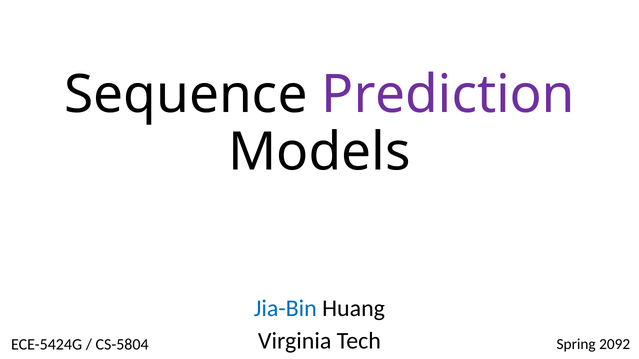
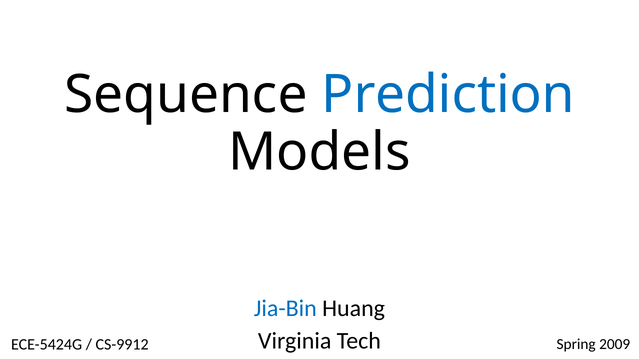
Prediction colour: purple -> blue
2092: 2092 -> 2009
CS-5804: CS-5804 -> CS-9912
